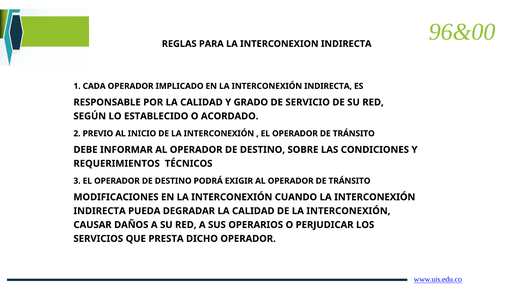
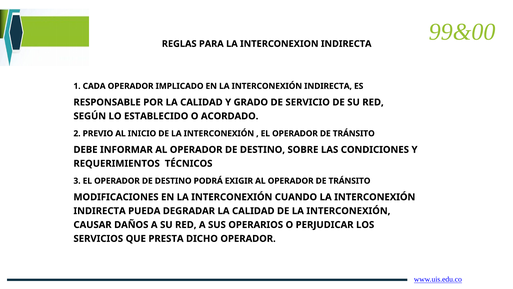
96&00: 96&00 -> 99&00
